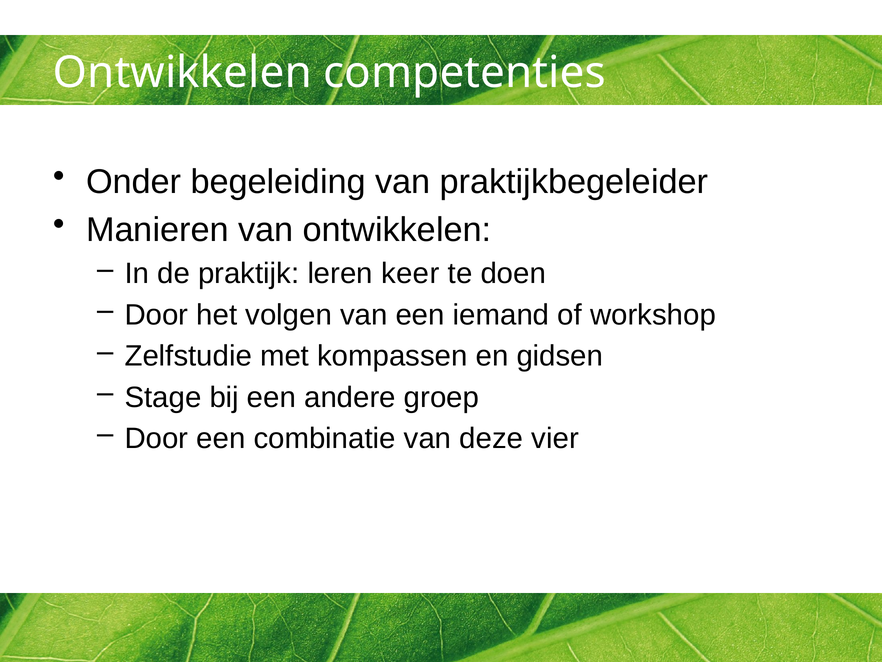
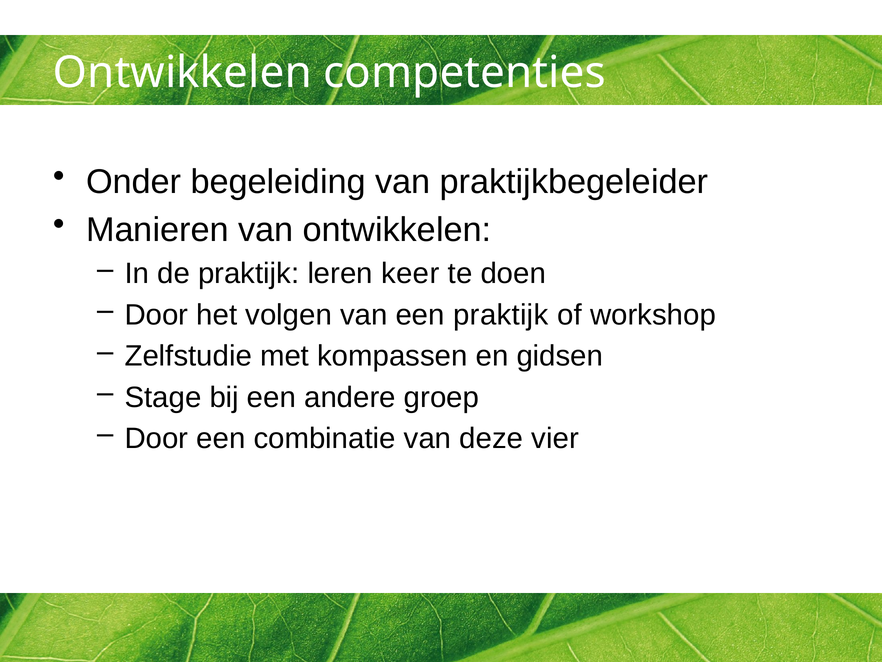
een iemand: iemand -> praktijk
